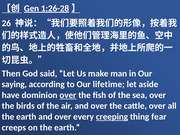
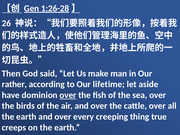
saying: saying -> rather
creeping underline: present -> none
fear: fear -> true
